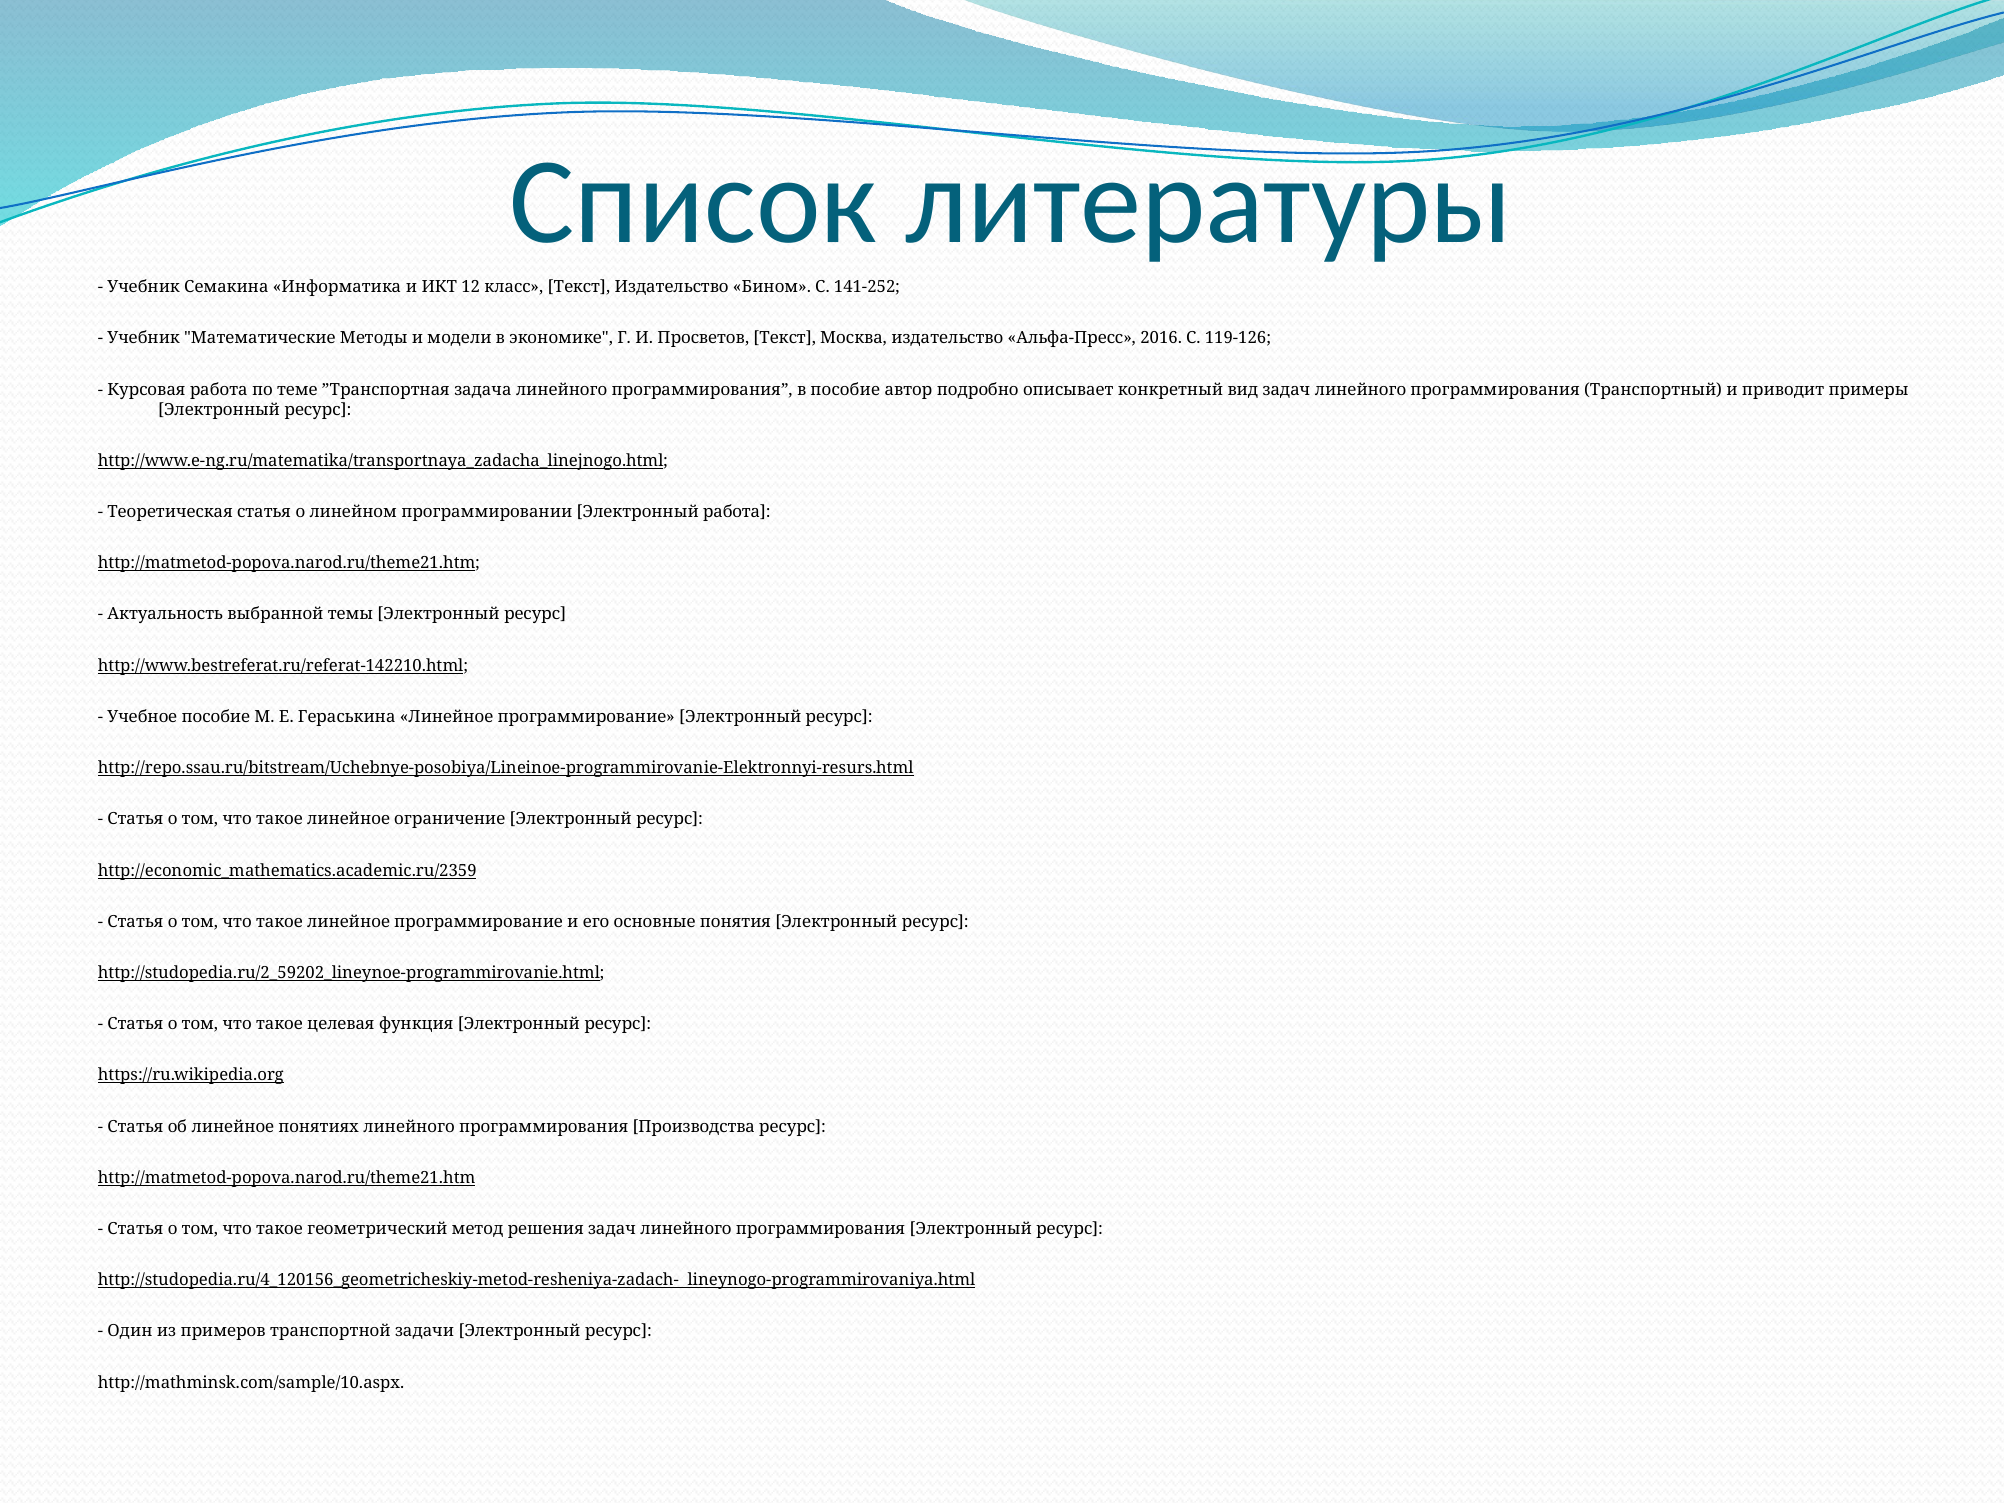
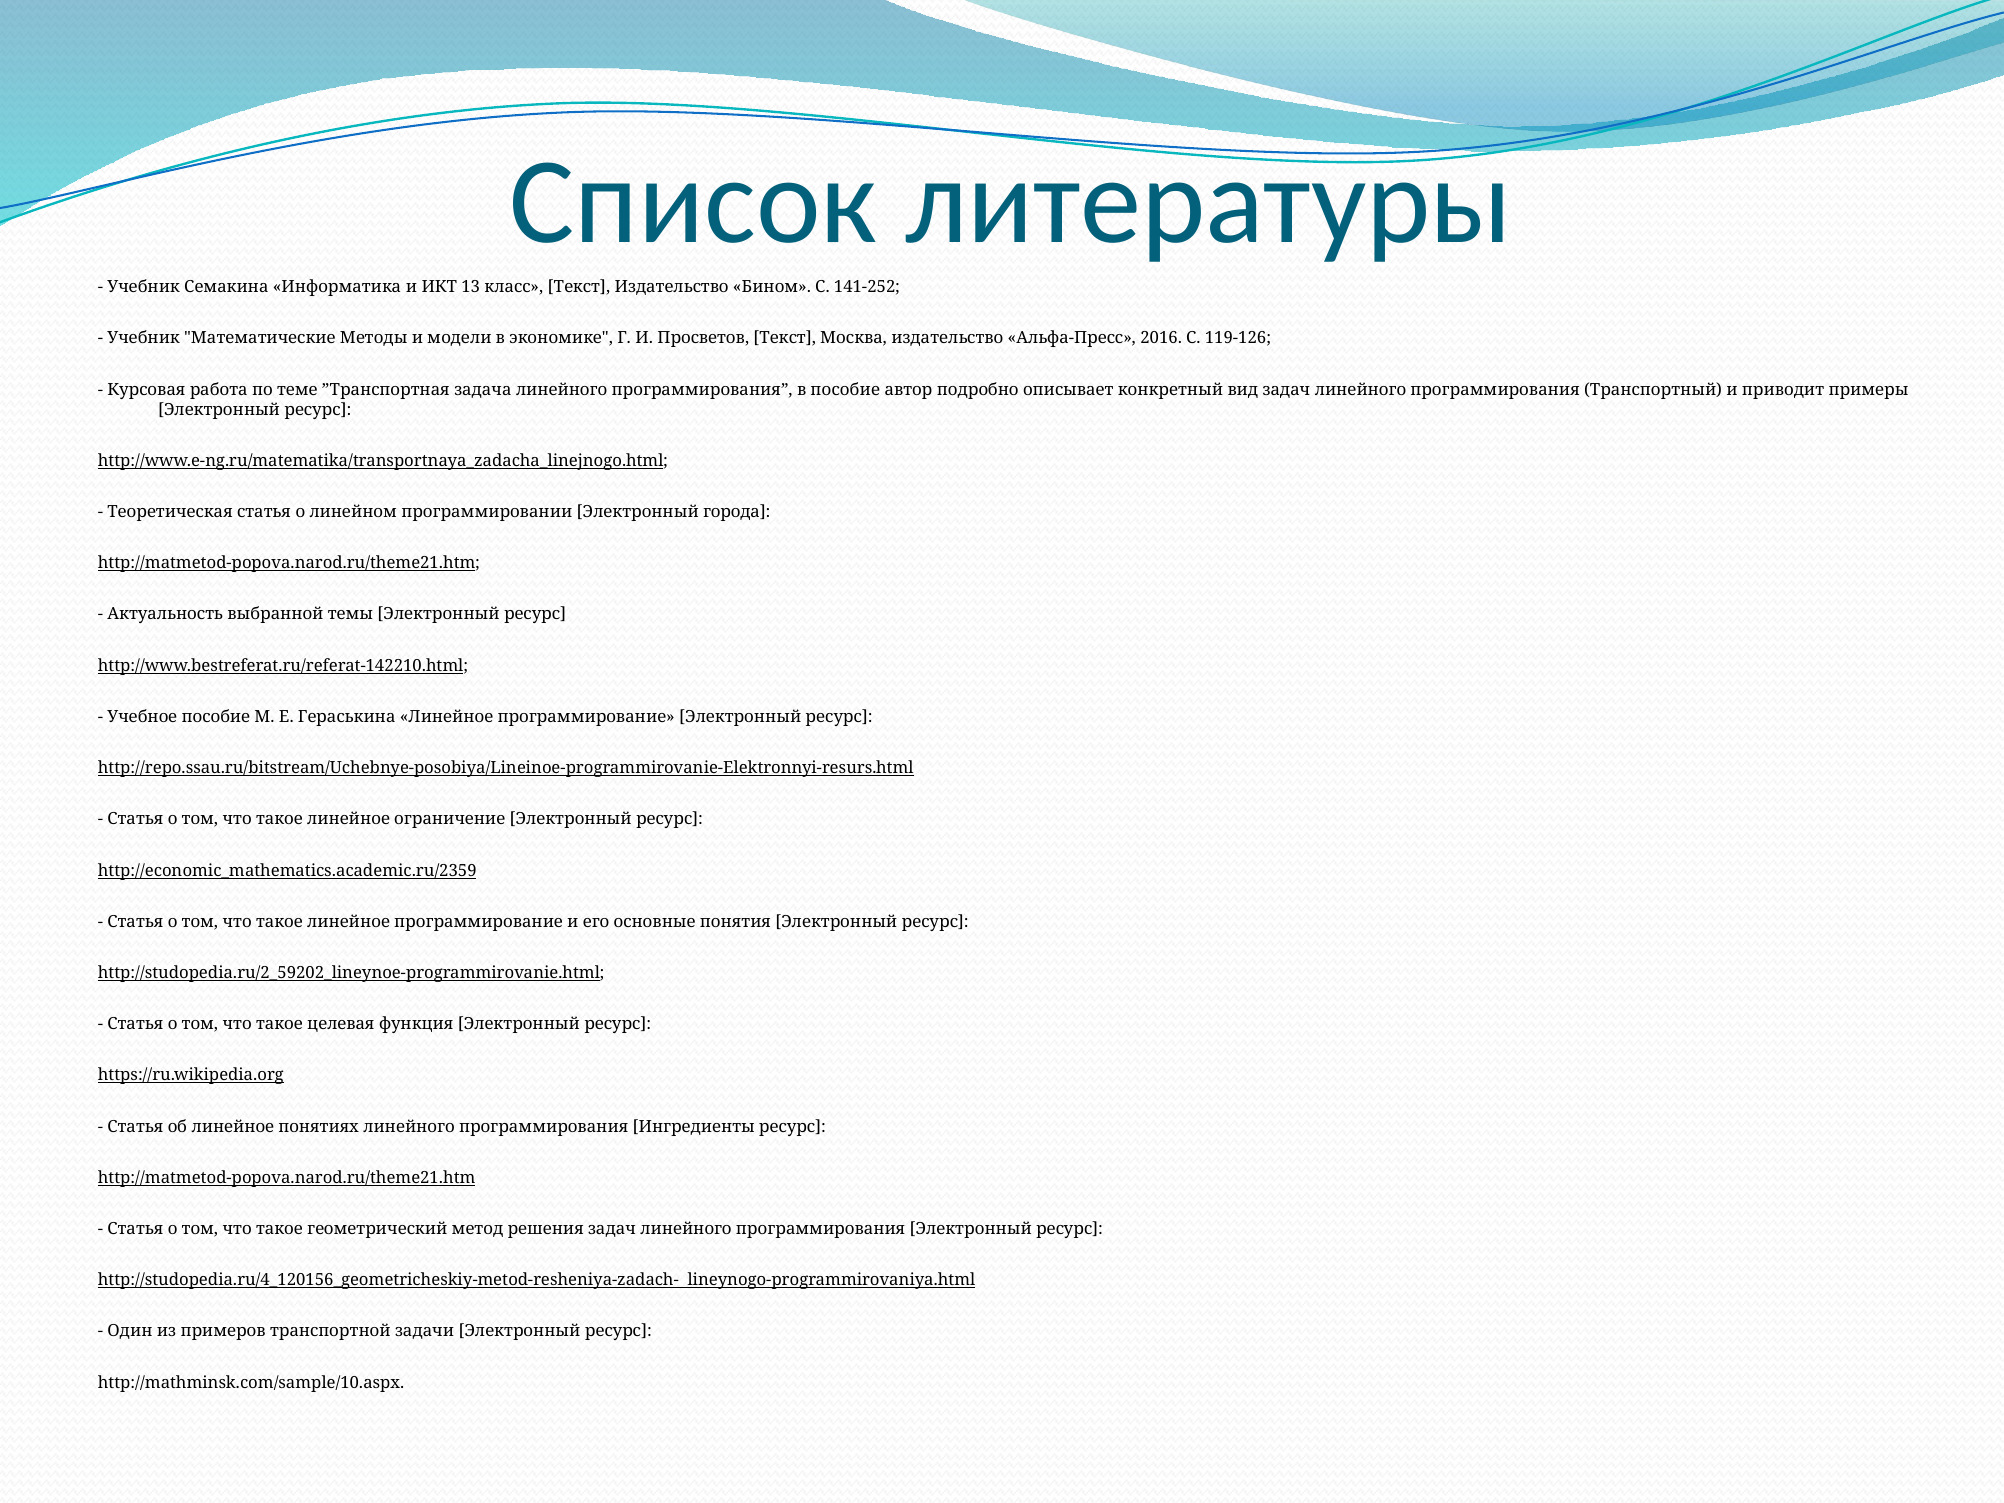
12: 12 -> 13
Электронный работа: работа -> города
Производства: Производства -> Ингредиенты
